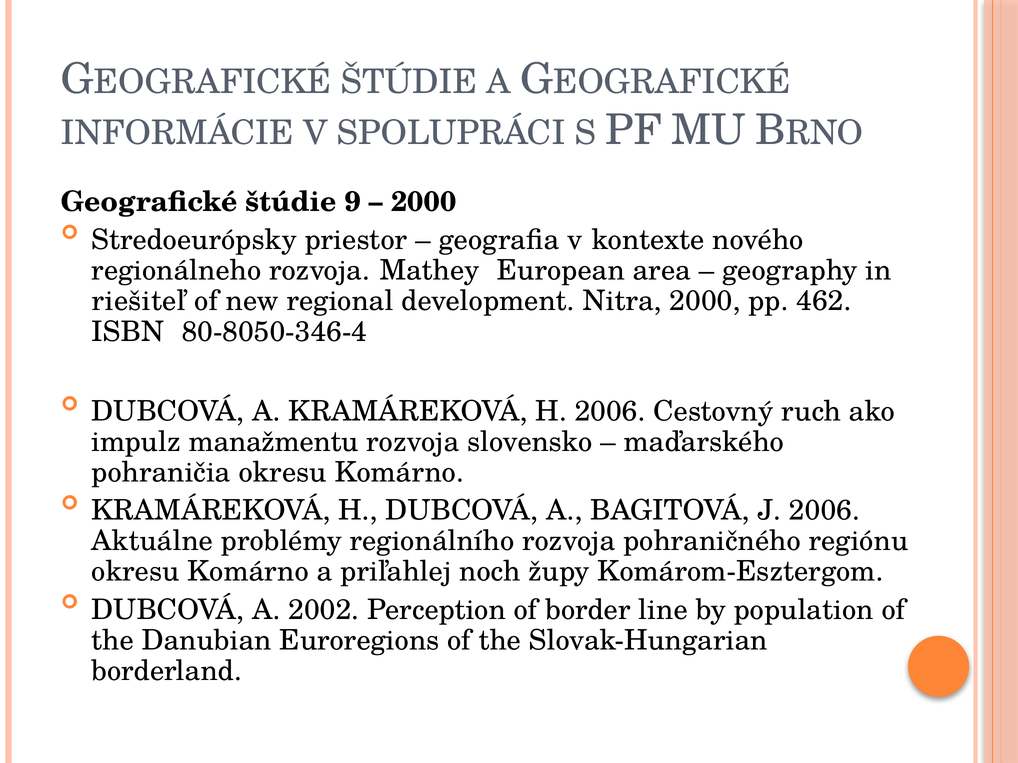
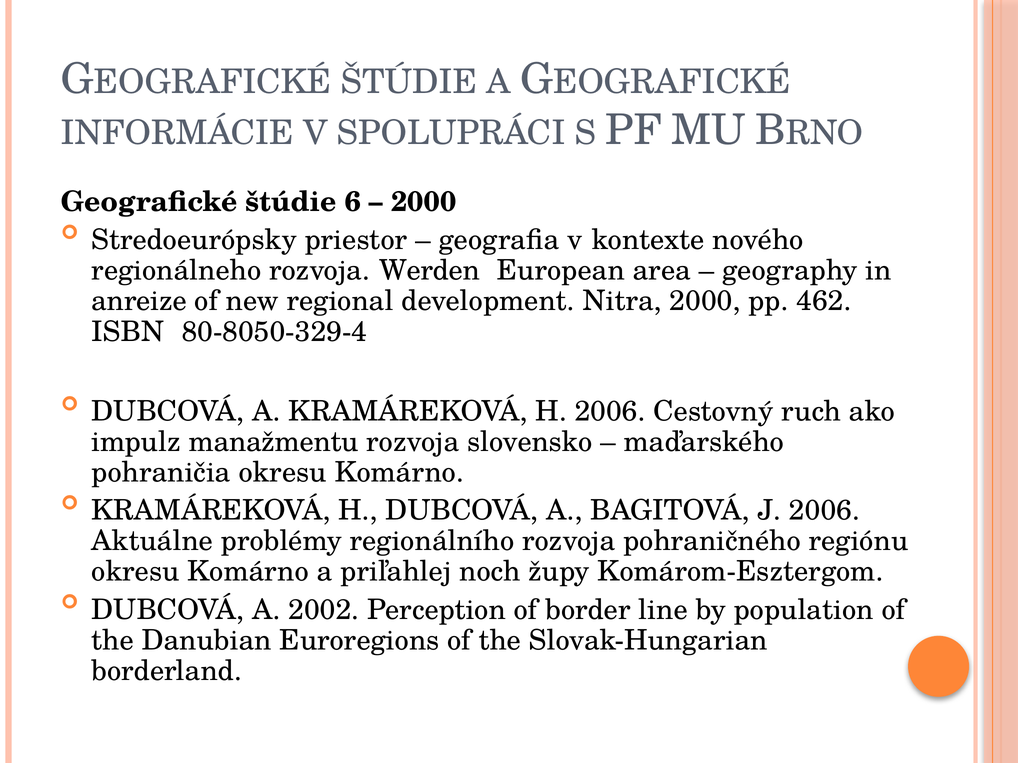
9: 9 -> 6
Mathey: Mathey -> Werden
riešiteľ: riešiteľ -> anreize
80-8050-346-4: 80-8050-346-4 -> 80-8050-329-4
